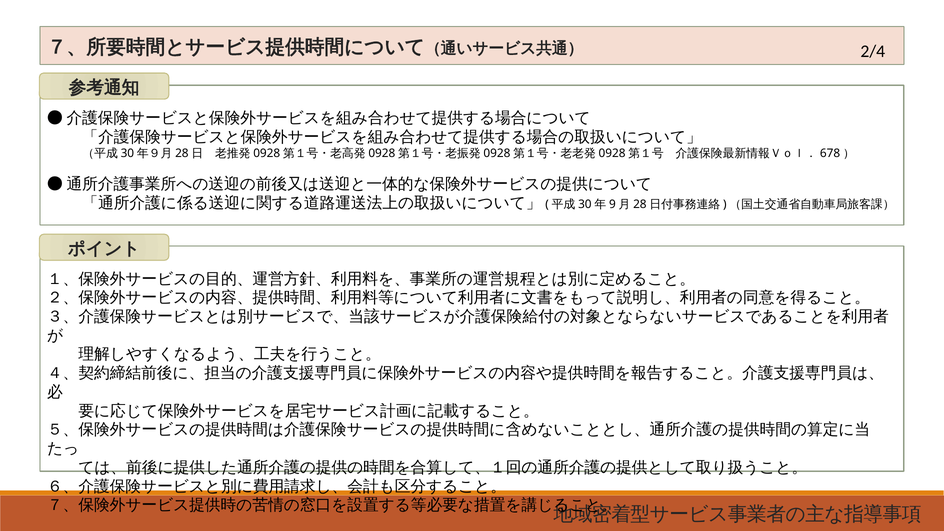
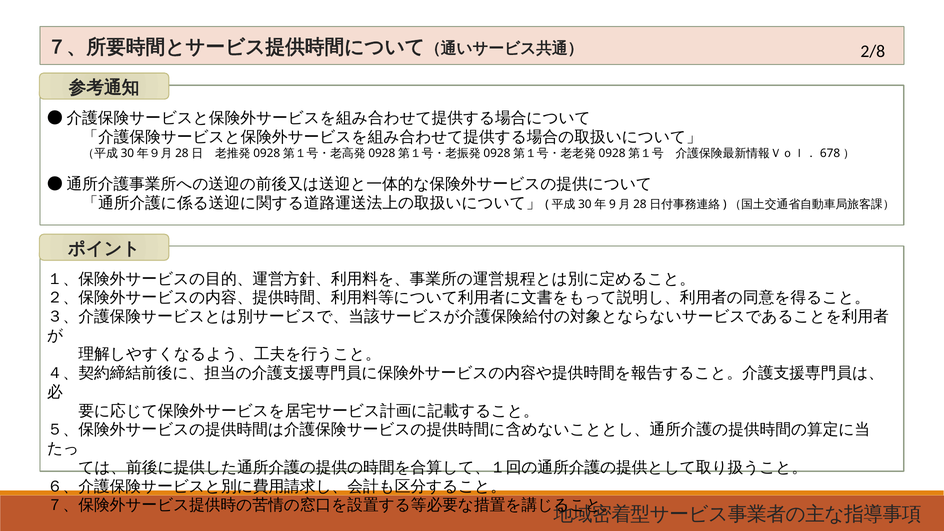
2/4: 2/4 -> 2/8
